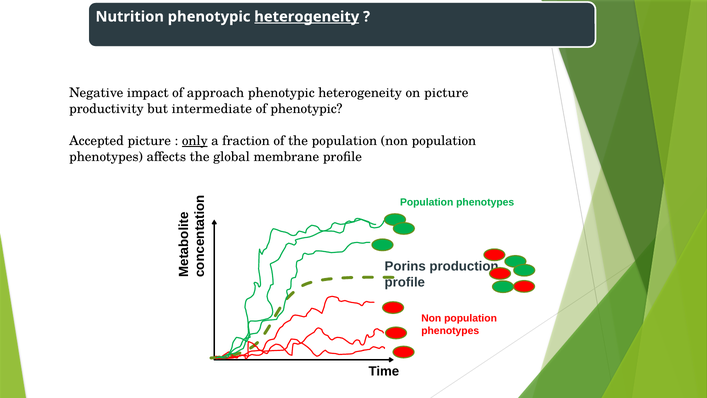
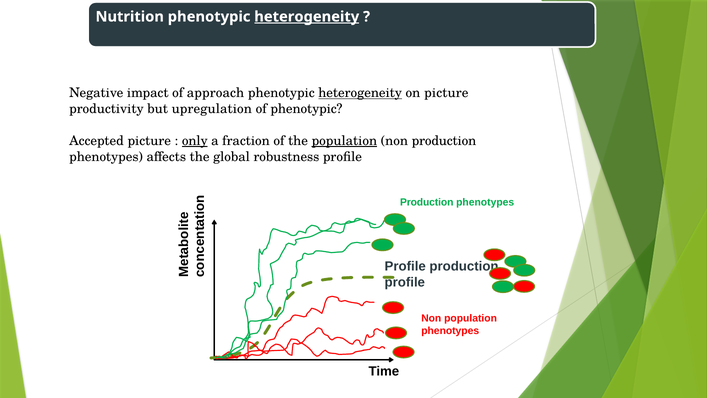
heterogeneity at (360, 93) underline: none -> present
intermediate: intermediate -> upregulation
population at (344, 141) underline: none -> present
population at (444, 141): population -> production
membrane: membrane -> robustness
Population at (427, 202): Population -> Production
Porins at (405, 266): Porins -> Profile
